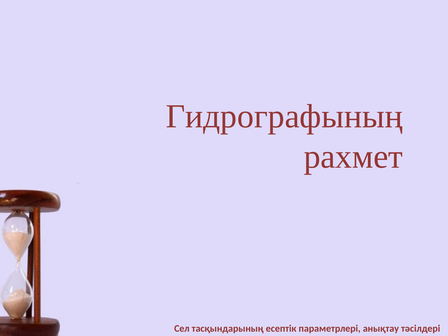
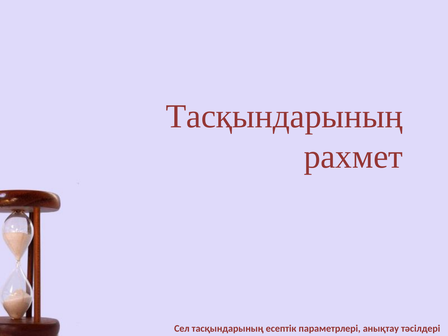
Гидрографының at (284, 116): Гидрографының -> Тасқындарының
